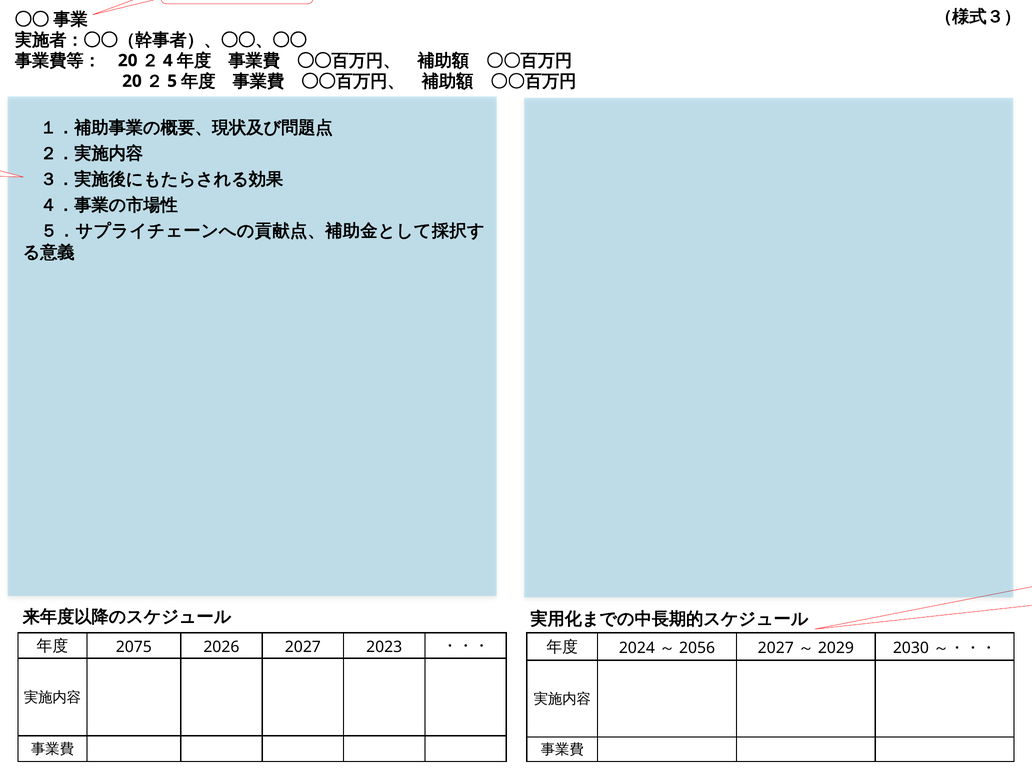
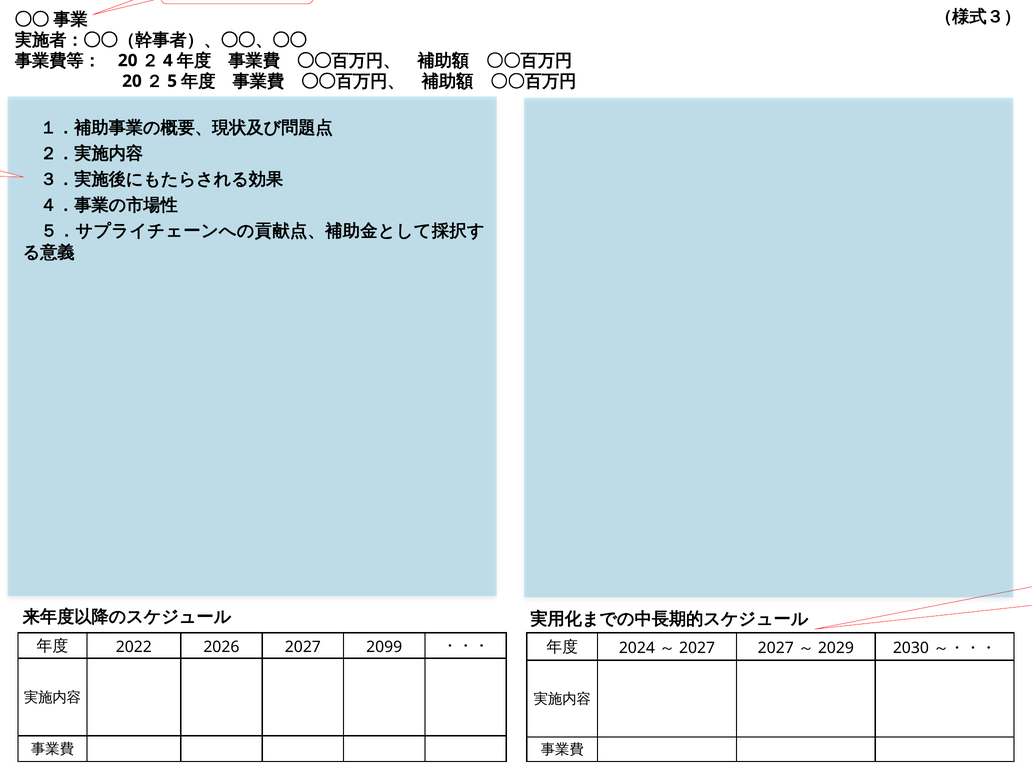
2075: 2075 -> 2022
2023: 2023 -> 2099
2056 at (697, 648): 2056 -> 2027
